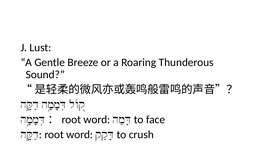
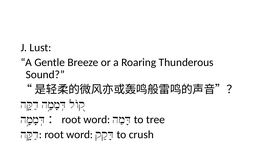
face: face -> tree
